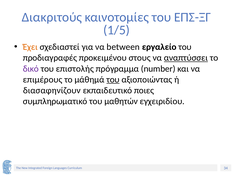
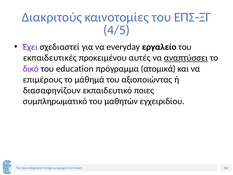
1/5: 1/5 -> 4/5
Έχει colour: orange -> purple
between: between -> everyday
προδιαγραφές: προδιαγραφές -> εκπαιδευτικές
στους: στους -> αυτές
επιστολής: επιστολής -> education
number: number -> ατομικά
του at (113, 79) underline: present -> none
